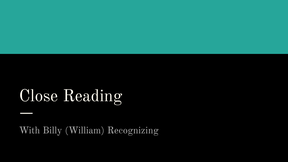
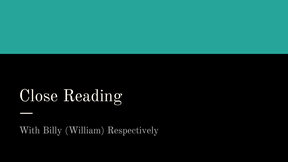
Recognizing: Recognizing -> Respectively
